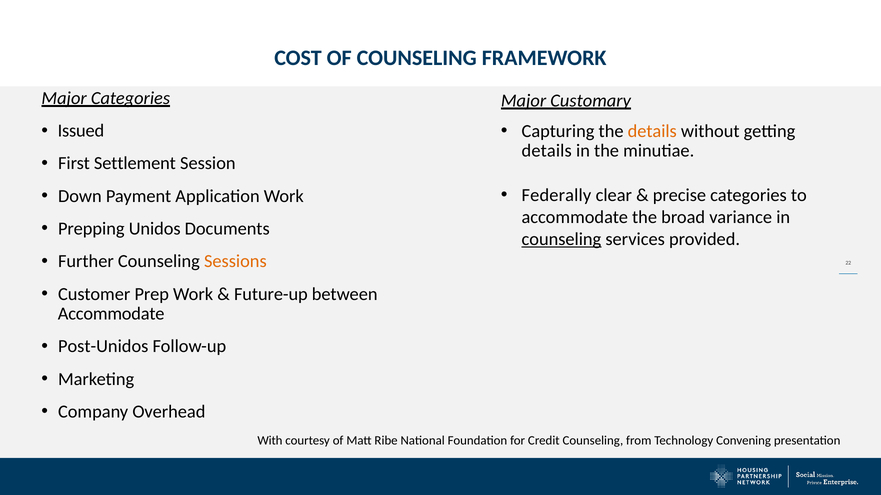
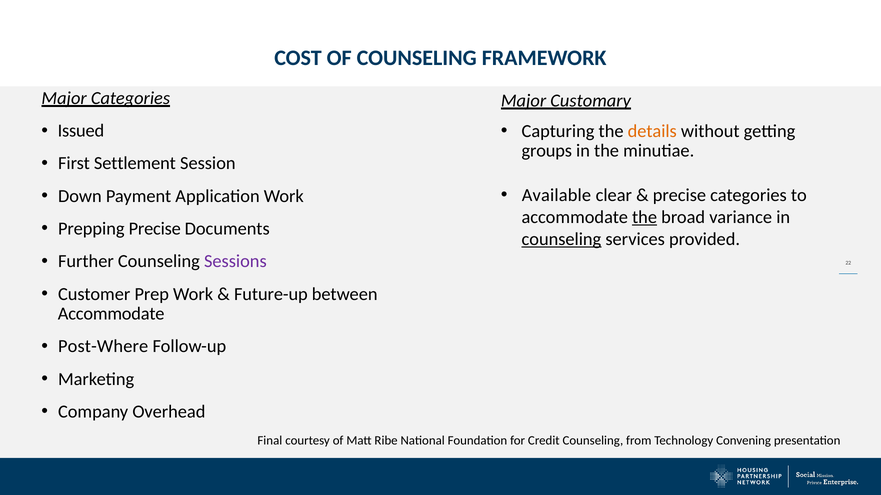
details at (547, 151): details -> groups
Federally: Federally -> Available
the at (645, 217) underline: none -> present
Prepping Unidos: Unidos -> Precise
Sessions colour: orange -> purple
Post-Unidos: Post-Unidos -> Post-Where
With: With -> Final
